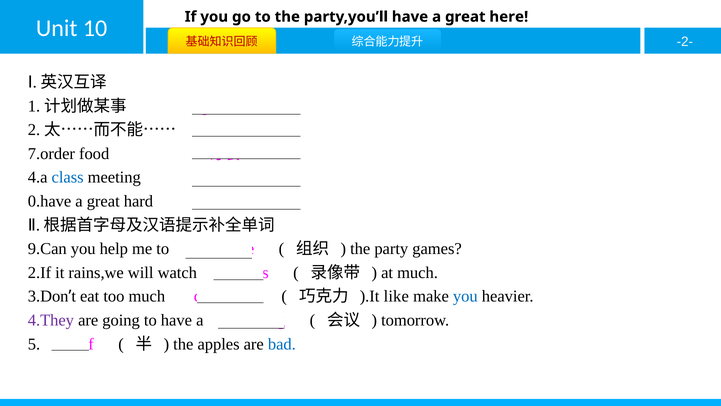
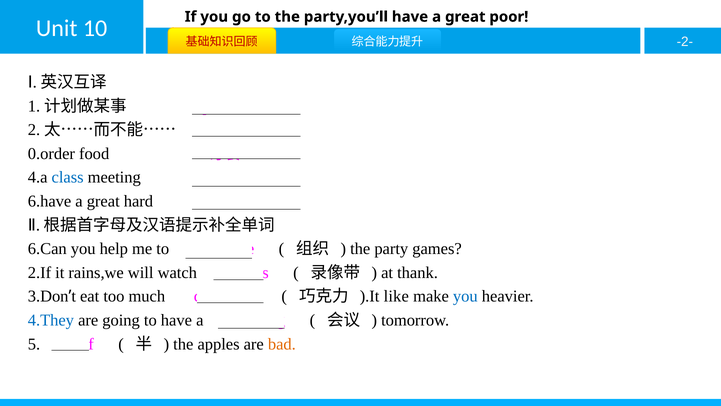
here: here -> poor
7.order: 7.order -> 0.order
0.have: 0.have -> 6.have
9.Can: 9.Can -> 6.Can
at much: much -> thank
4.They colour: purple -> blue
bad colour: blue -> orange
